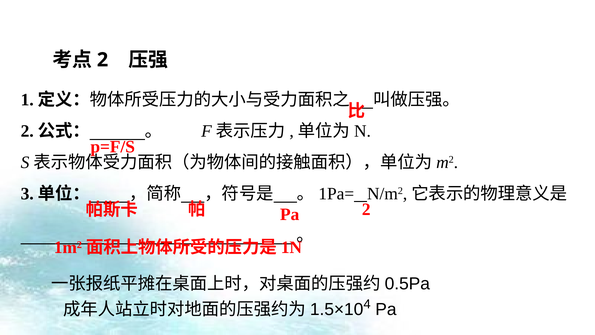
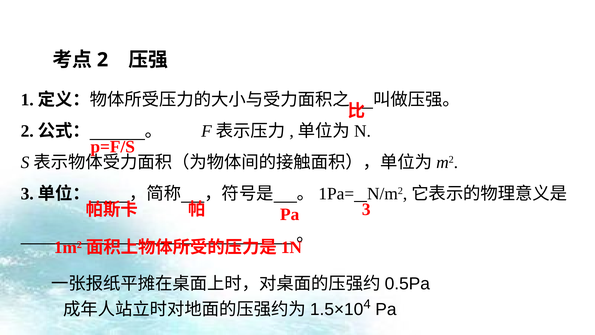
Pa 2: 2 -> 3
